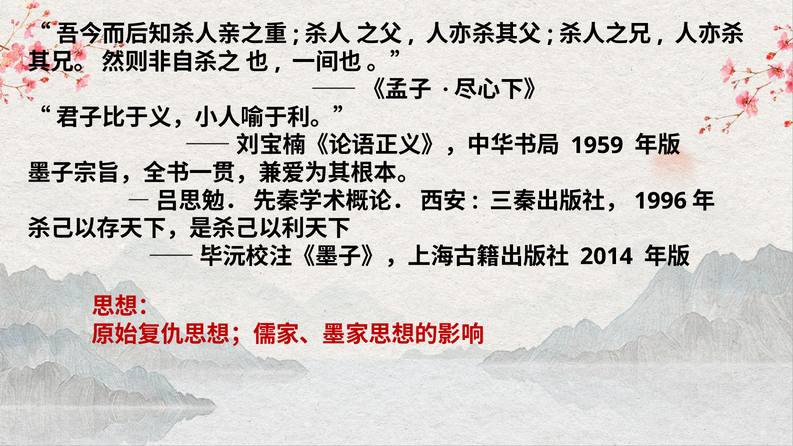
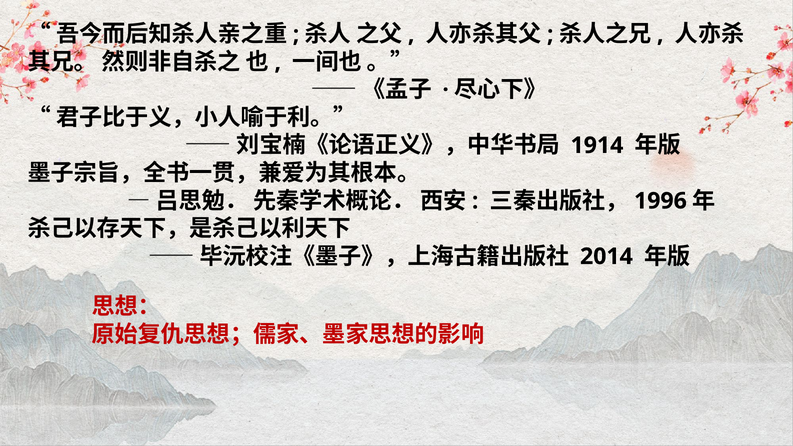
1959: 1959 -> 1914
